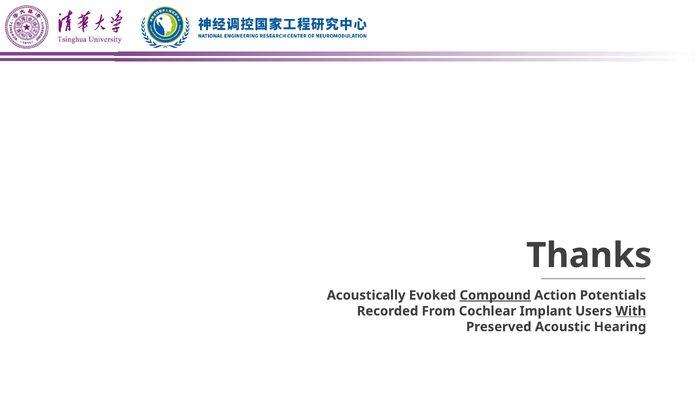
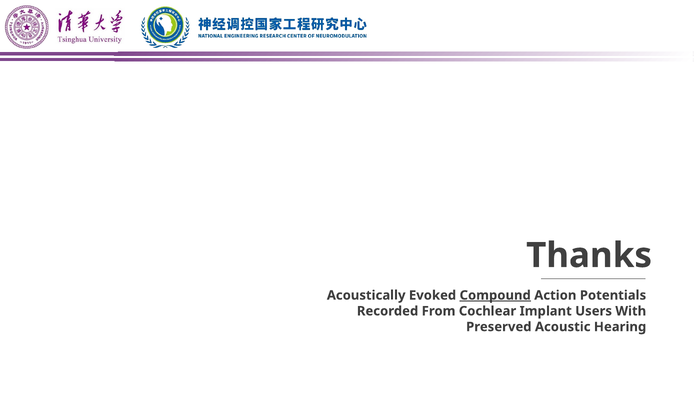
With underline: present -> none
